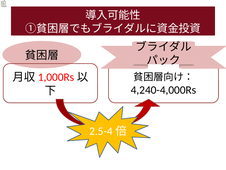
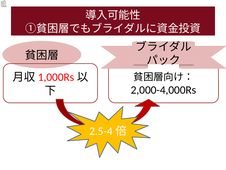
4,240-4,000Rs: 4,240-4,000Rs -> 2,000-4,000Rs
